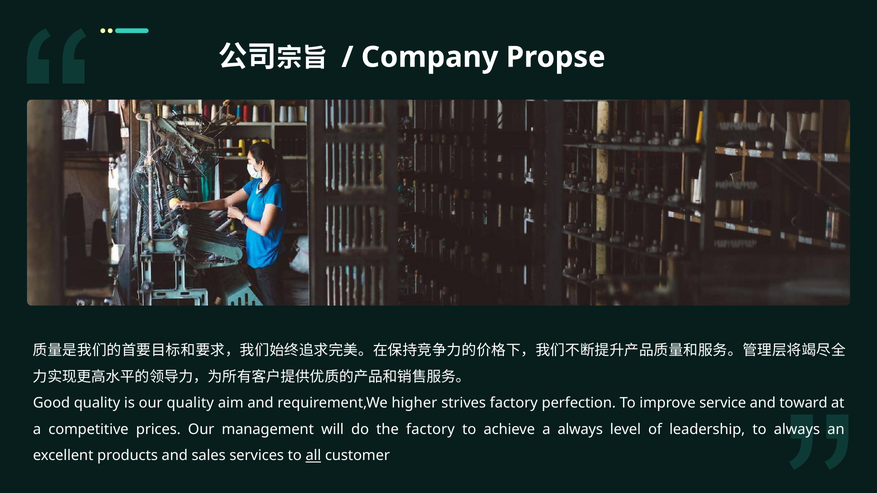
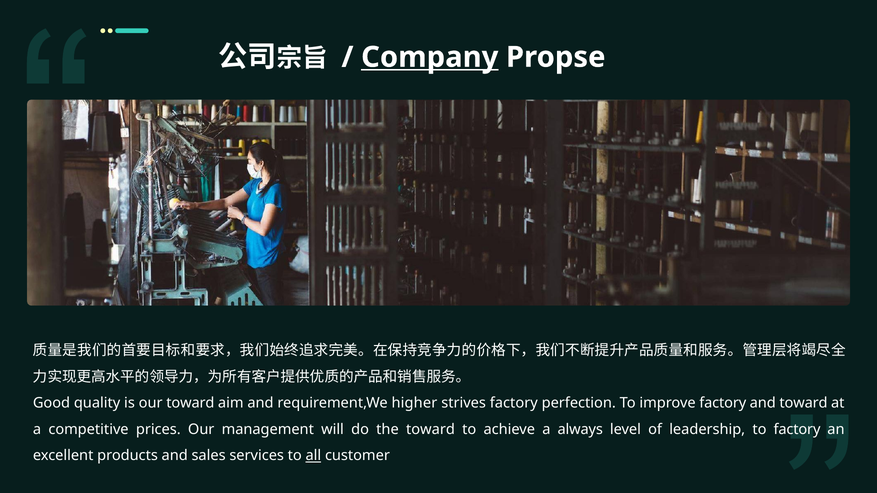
Company underline: none -> present
our quality: quality -> toward
improve service: service -> factory
the factory: factory -> toward
to always: always -> factory
